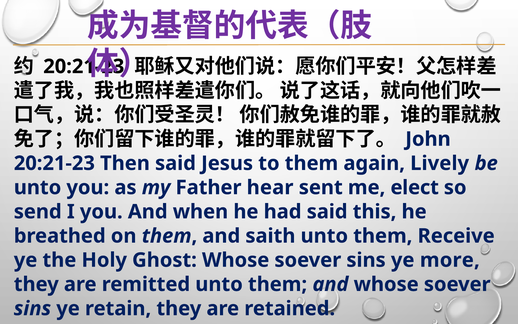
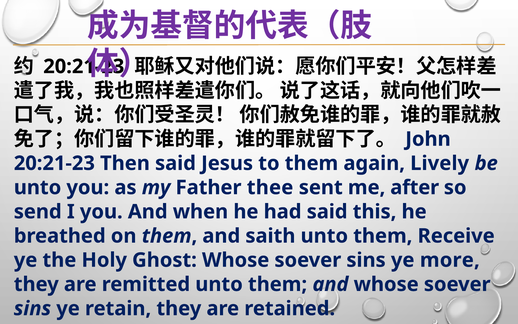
hear: hear -> thee
elect: elect -> after
